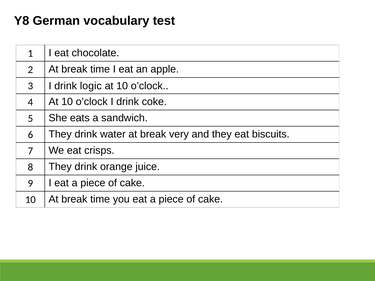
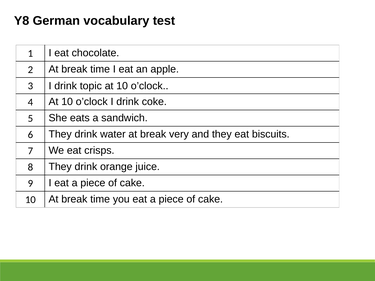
logic: logic -> topic
